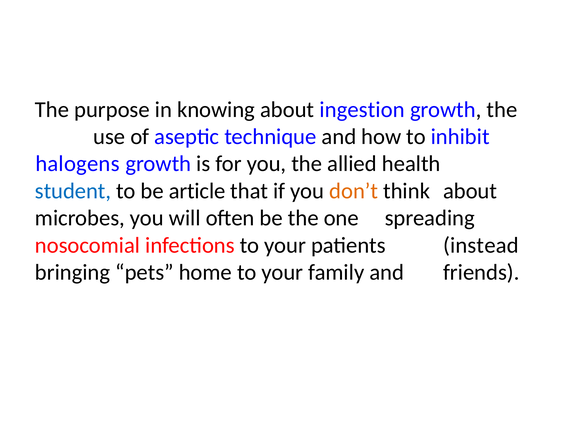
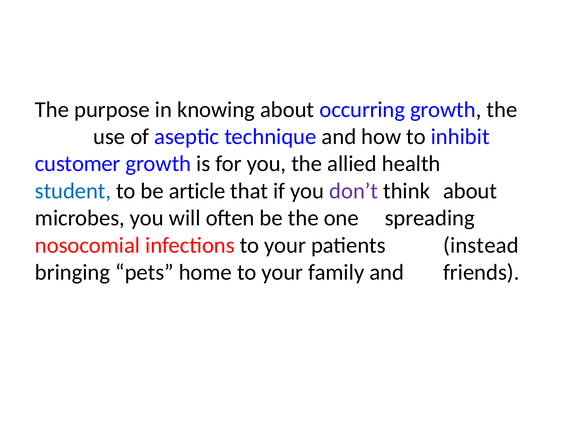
ingestion: ingestion -> occurring
halogens: halogens -> customer
don’t colour: orange -> purple
